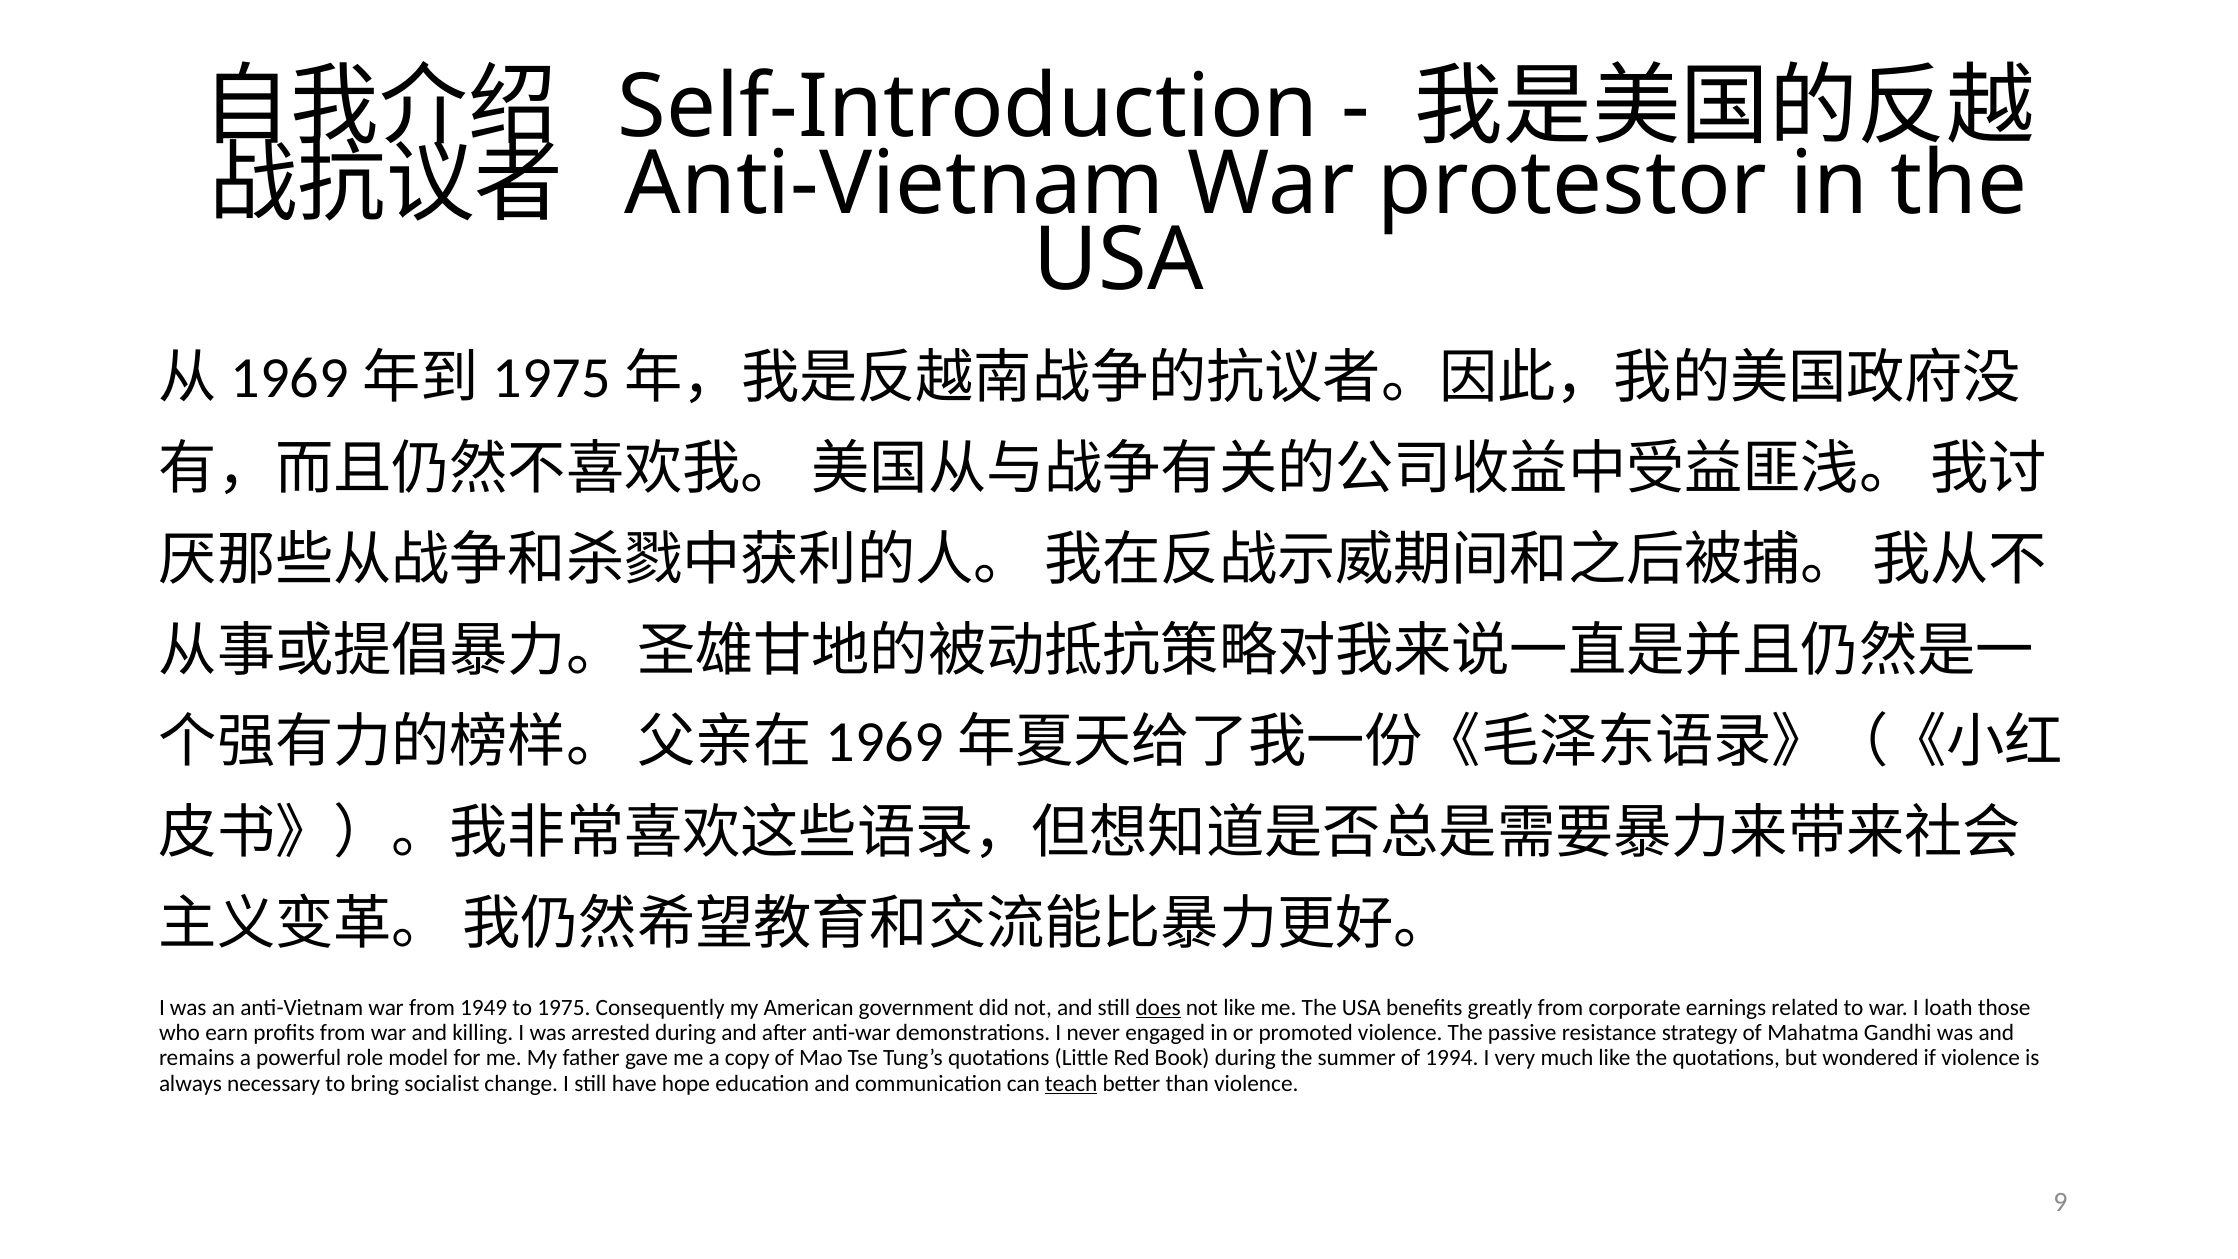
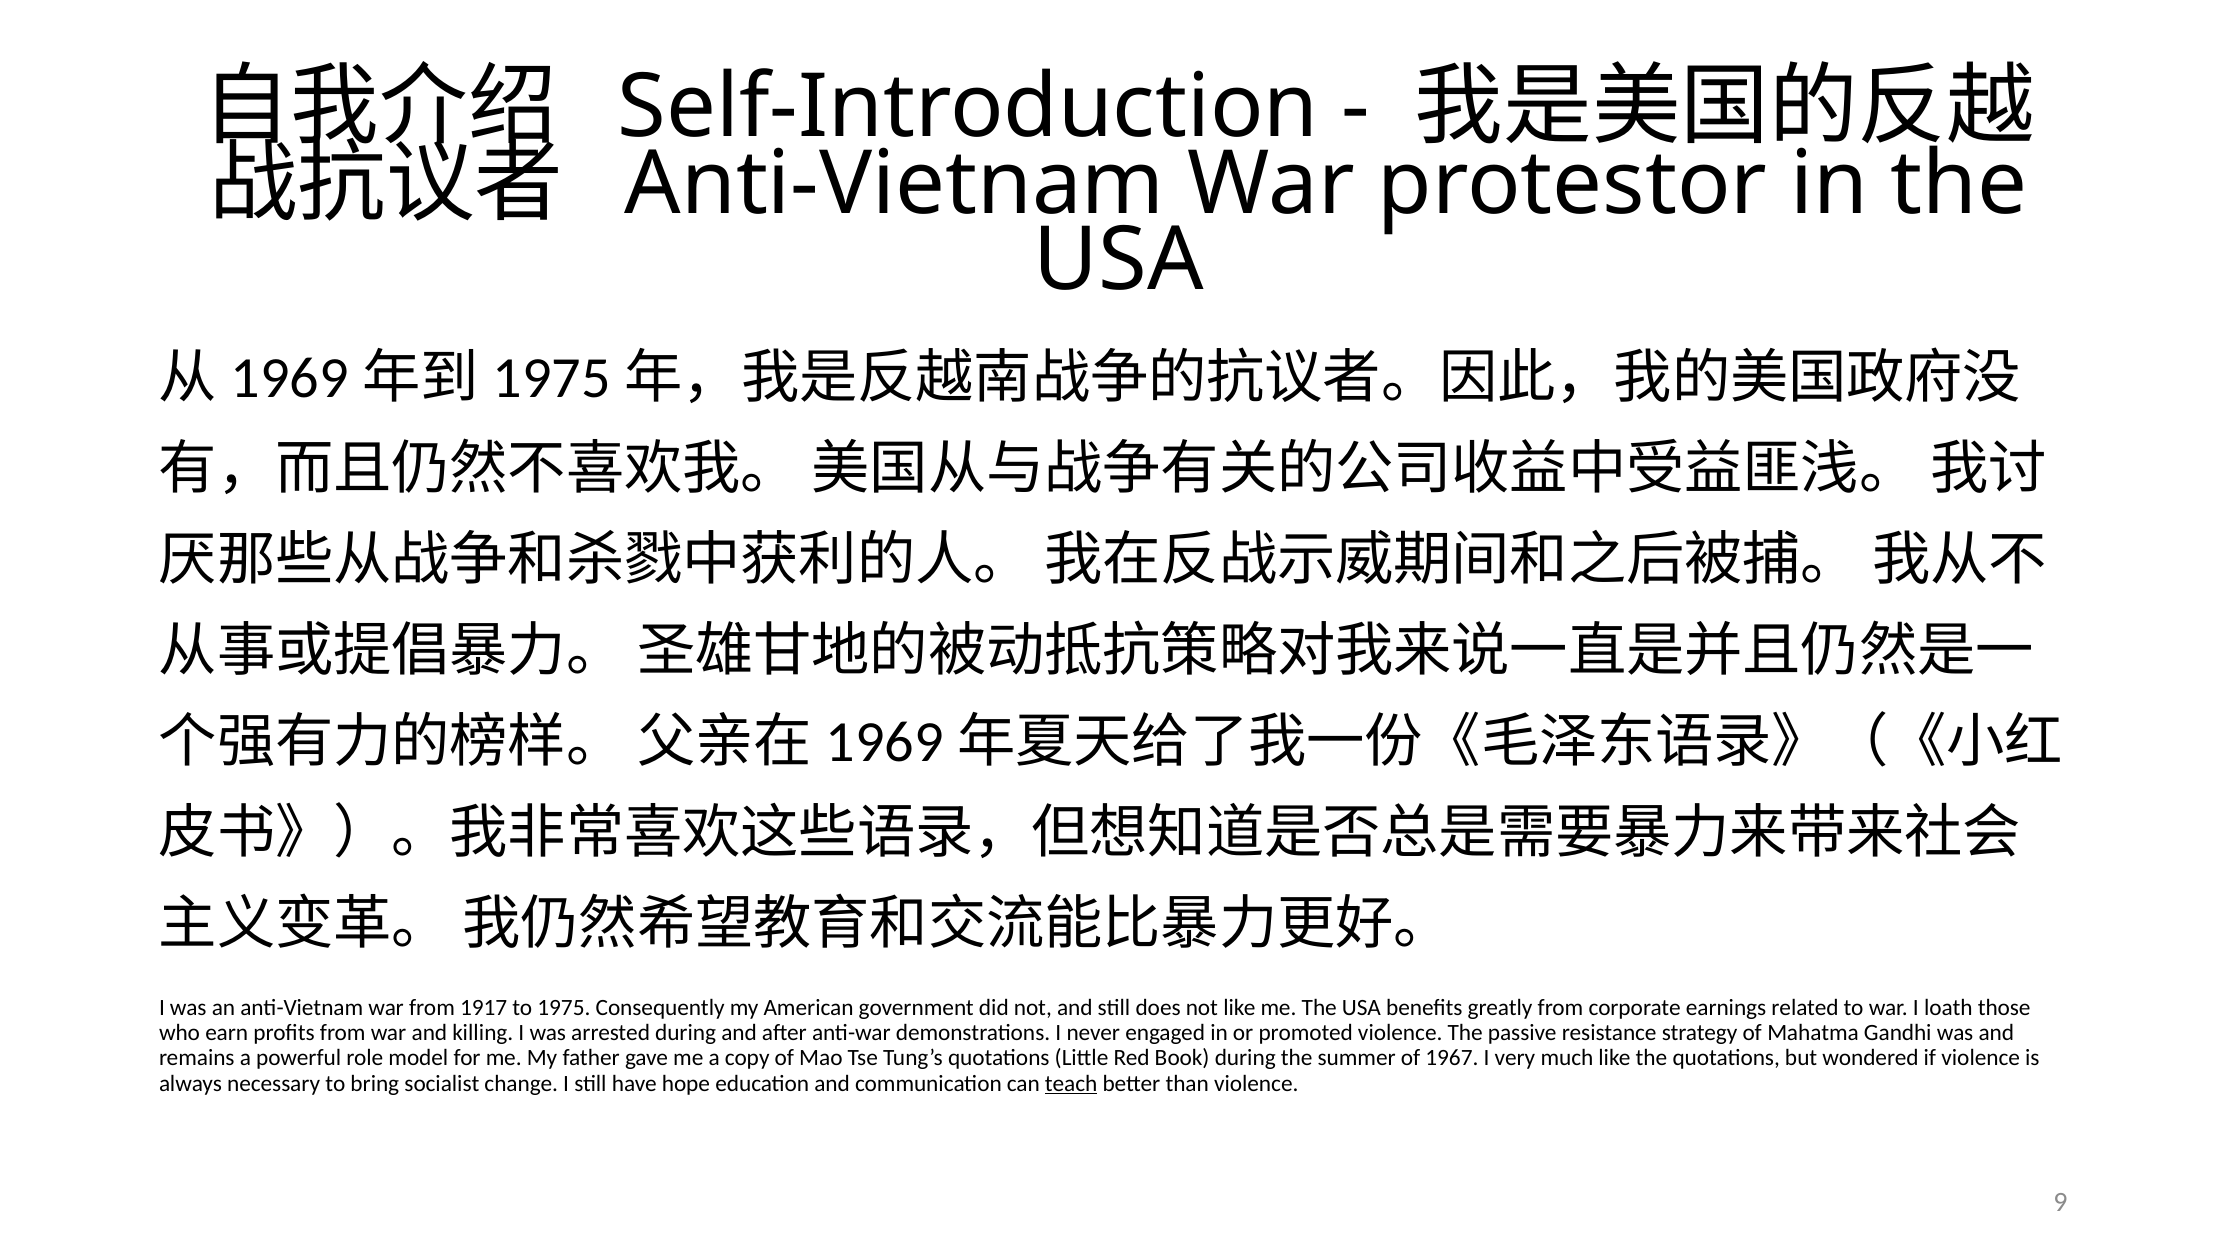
1949: 1949 -> 1917
does underline: present -> none
1994: 1994 -> 1967
